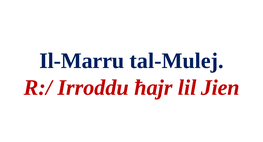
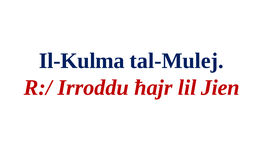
Il-Marru: Il-Marru -> Il-Kulma
